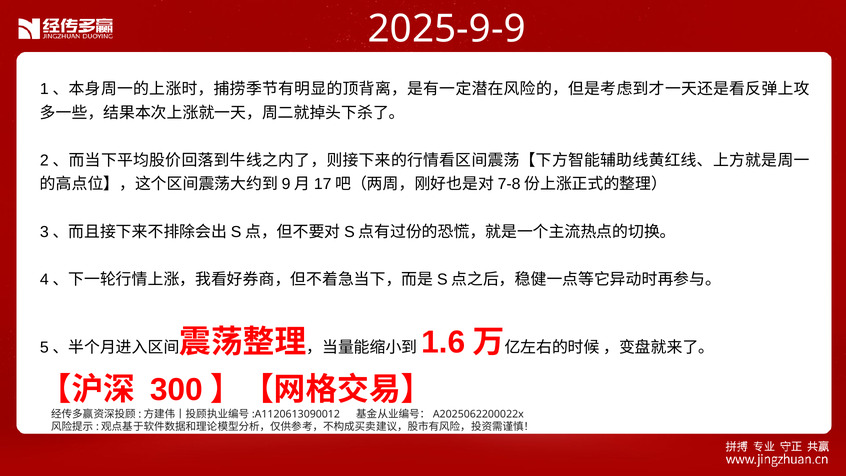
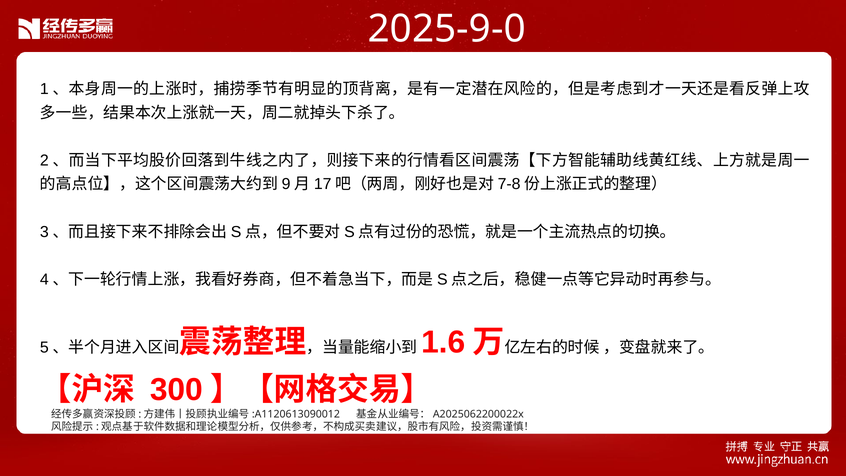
2025-9-9: 2025-9-9 -> 2025-9-0
